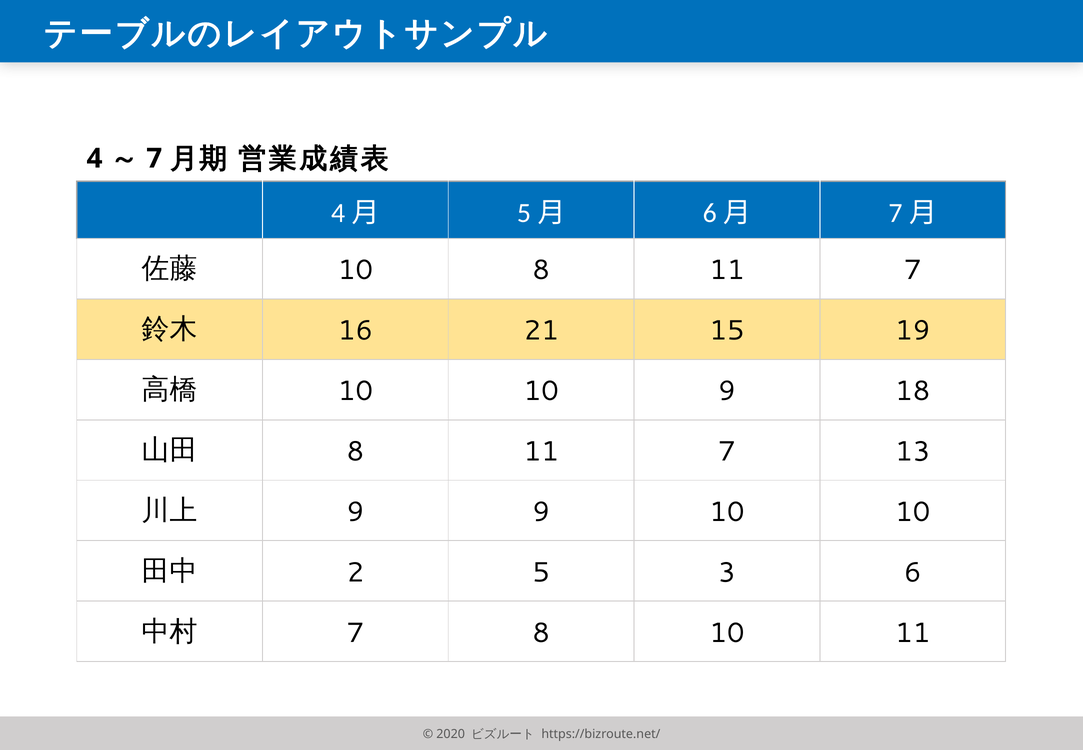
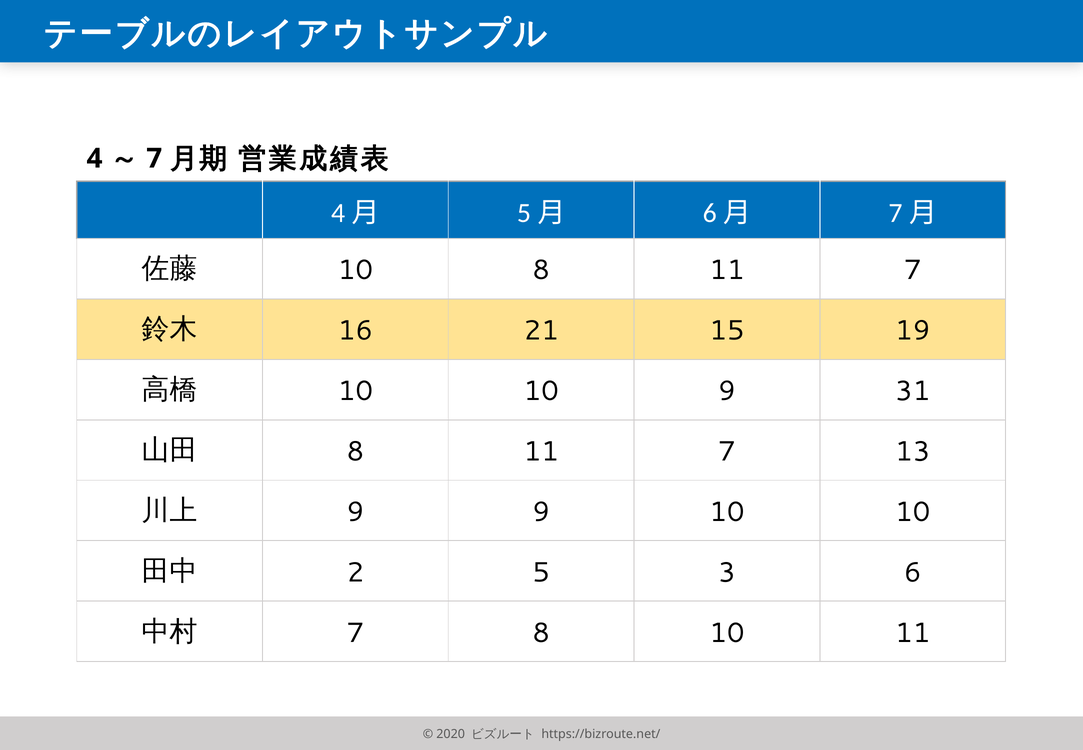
18: 18 -> 31
